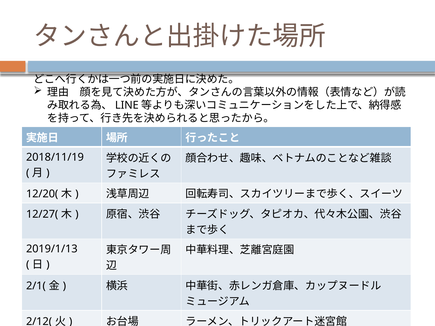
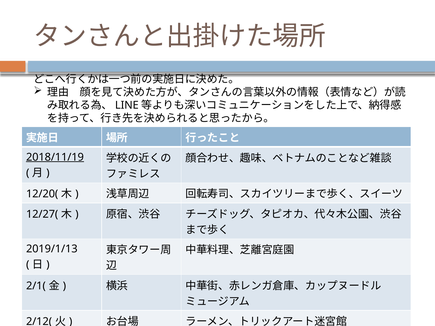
2018/11/19 underline: none -> present
